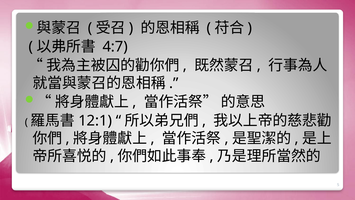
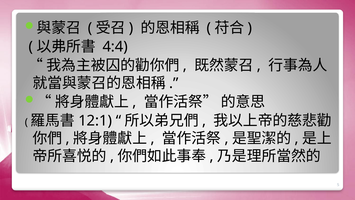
4:7: 4:7 -> 4:4
